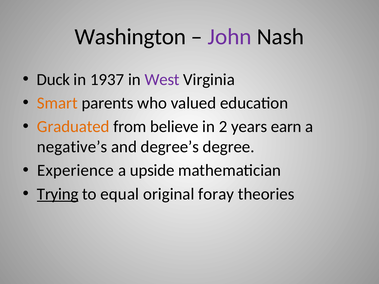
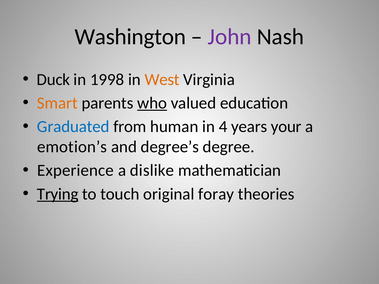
1937: 1937 -> 1998
West colour: purple -> orange
who underline: none -> present
Graduated colour: orange -> blue
believe: believe -> human
2: 2 -> 4
earn: earn -> your
negative’s: negative’s -> emotion’s
upside: upside -> dislike
equal: equal -> touch
